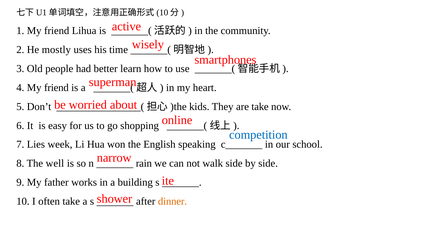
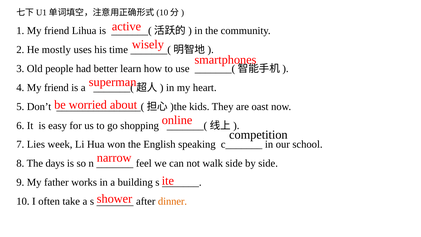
are take: take -> oast
competition colour: blue -> black
well: well -> days
rain: rain -> feel
